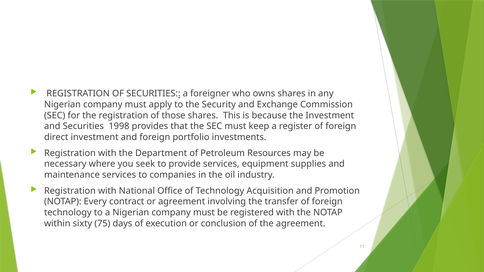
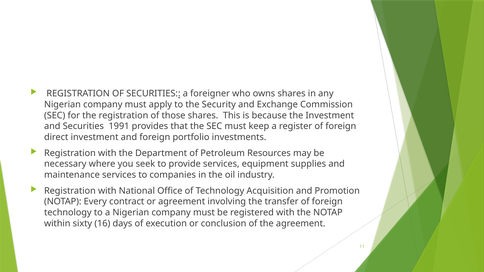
1998: 1998 -> 1991
75: 75 -> 16
